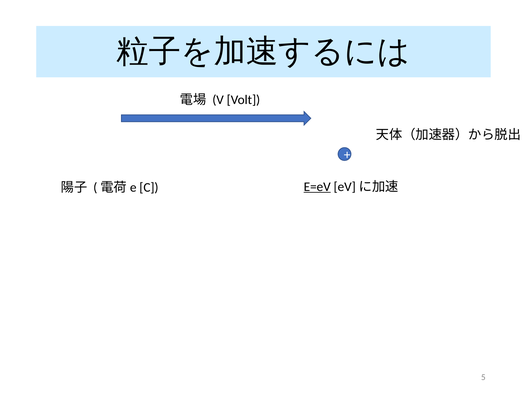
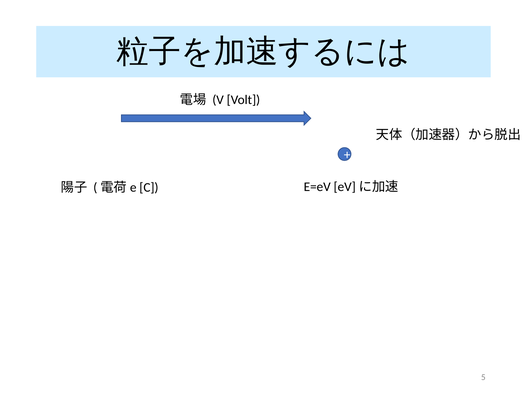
E=eV underline: present -> none
